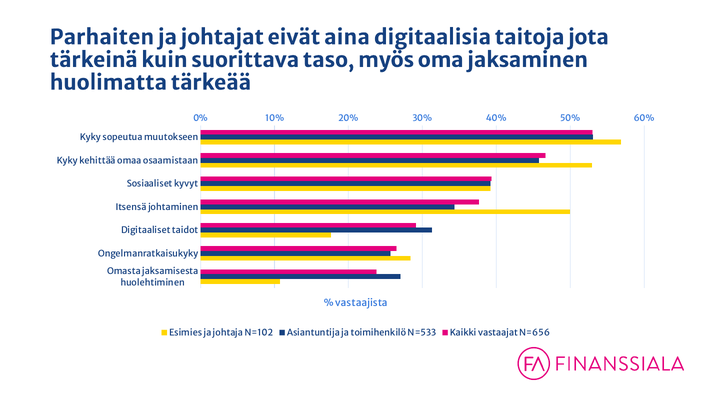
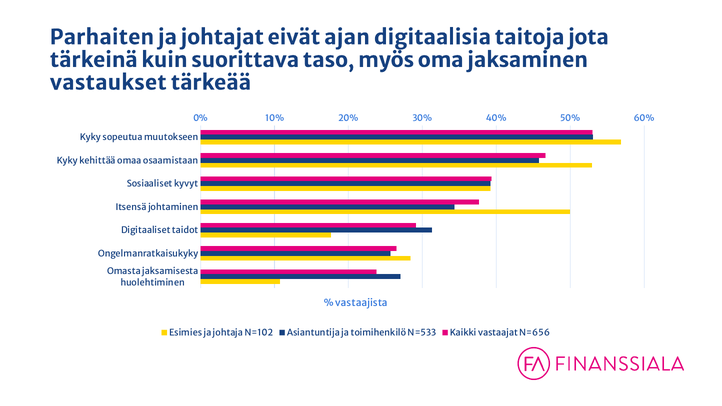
aina: aina -> ajan
huolimatta: huolimatta -> vastaukset
